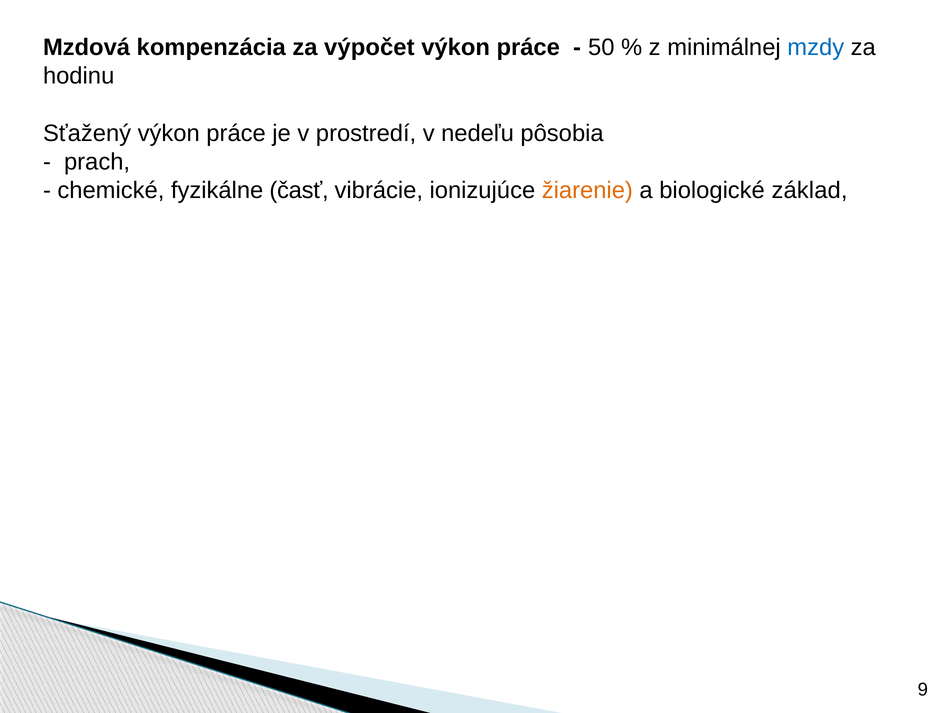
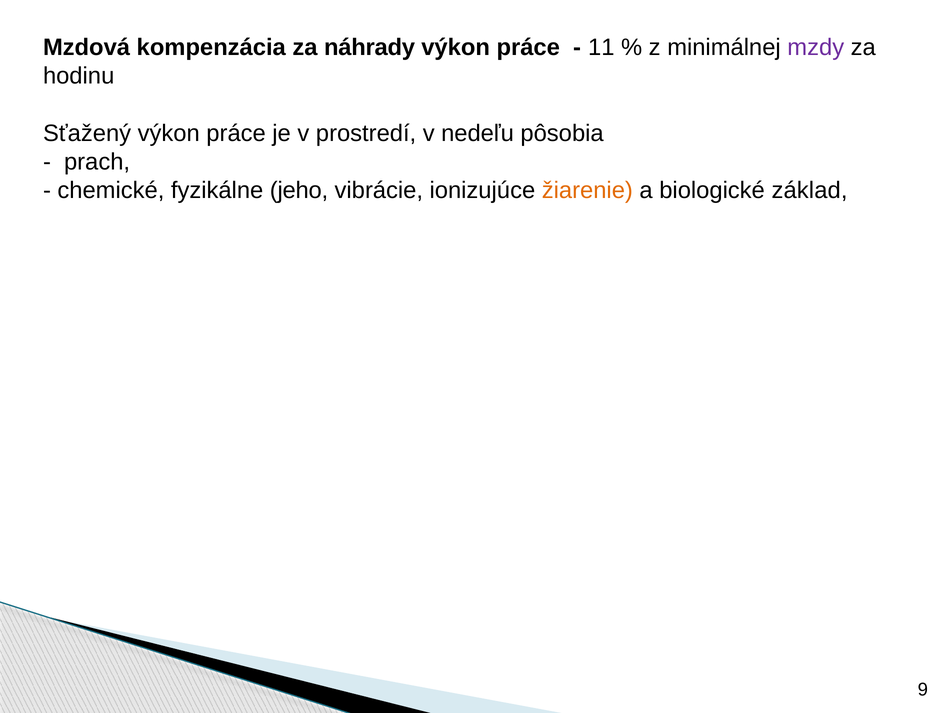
výpočet: výpočet -> náhrady
50: 50 -> 11
mzdy colour: blue -> purple
časť: časť -> jeho
